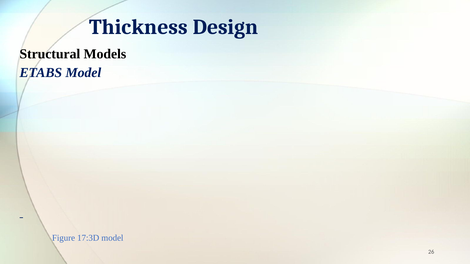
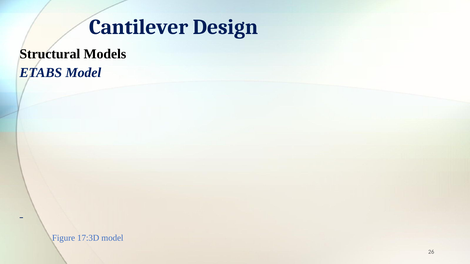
Thickness: Thickness -> Cantilever
